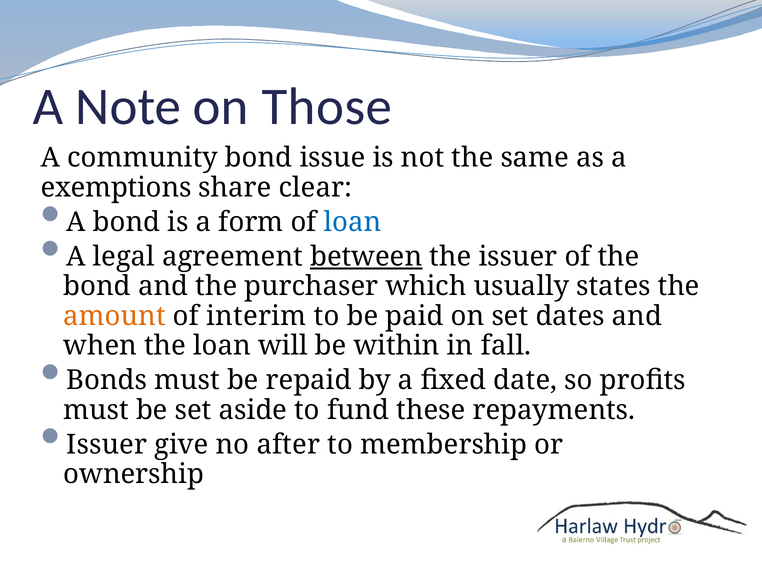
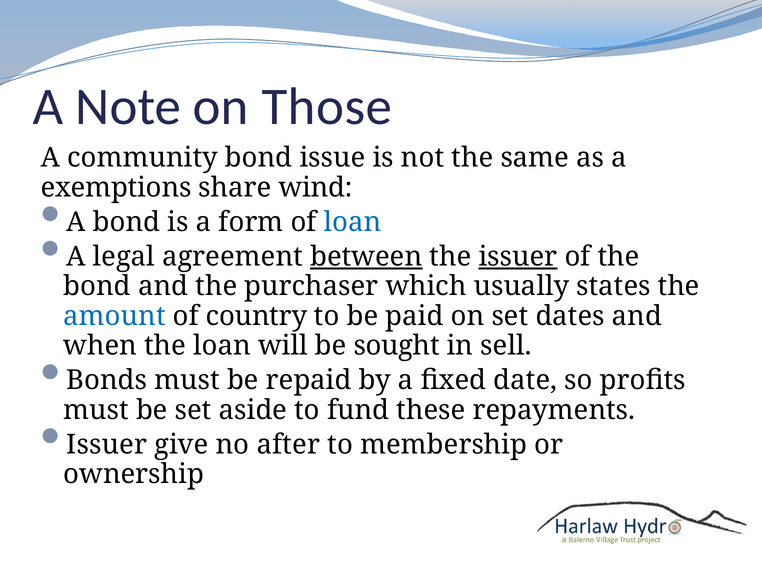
clear: clear -> wind
issuer at (518, 257) underline: none -> present
amount colour: orange -> blue
interim: interim -> country
within: within -> sought
fall: fall -> sell
